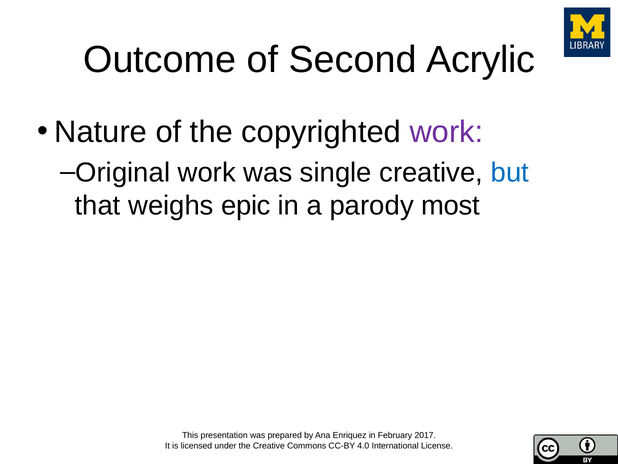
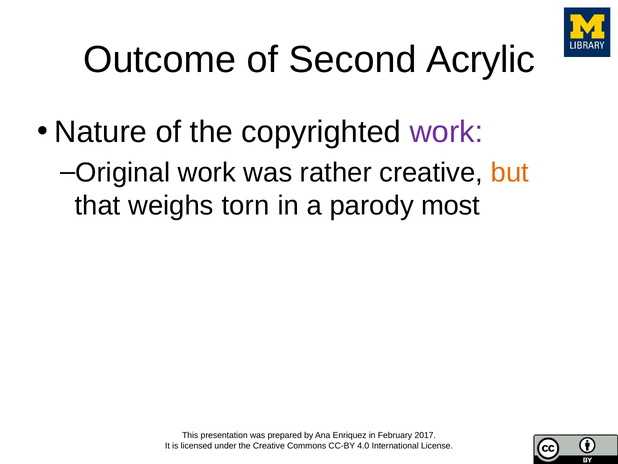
single: single -> rather
but colour: blue -> orange
epic: epic -> torn
